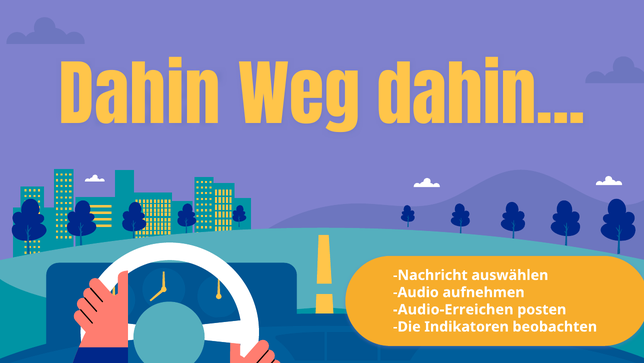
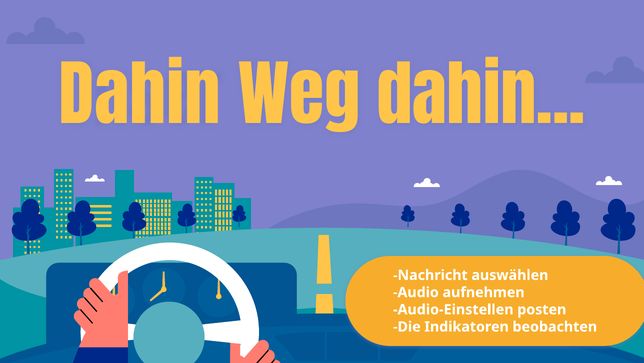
Audio-Erreichen: Audio-Erreichen -> Audio-Einstellen
